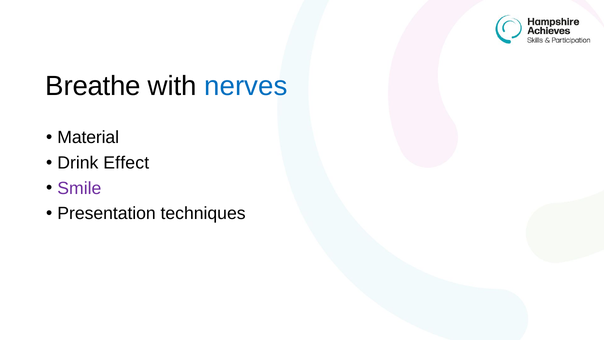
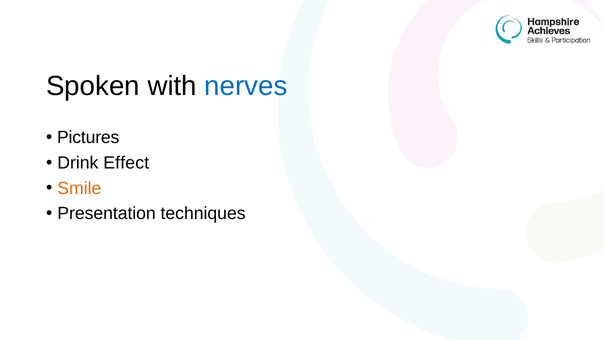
Breathe: Breathe -> Spoken
Material: Material -> Pictures
Smile colour: purple -> orange
